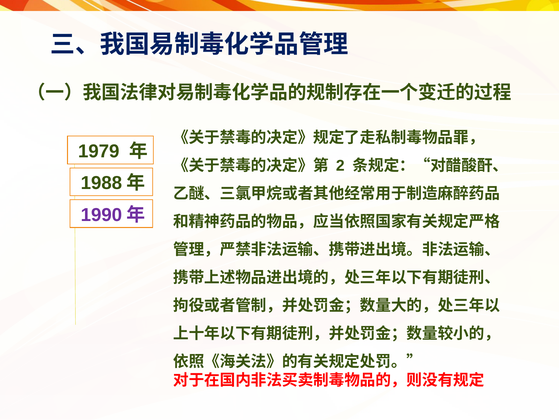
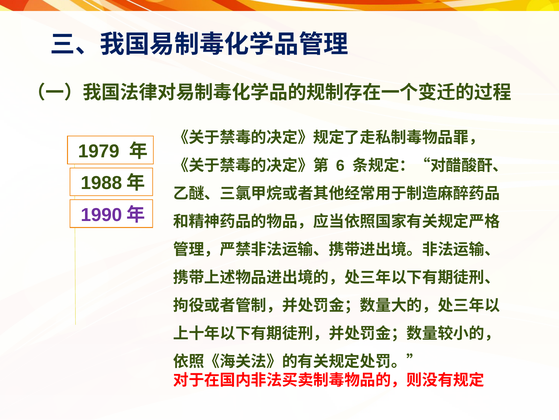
2: 2 -> 6
